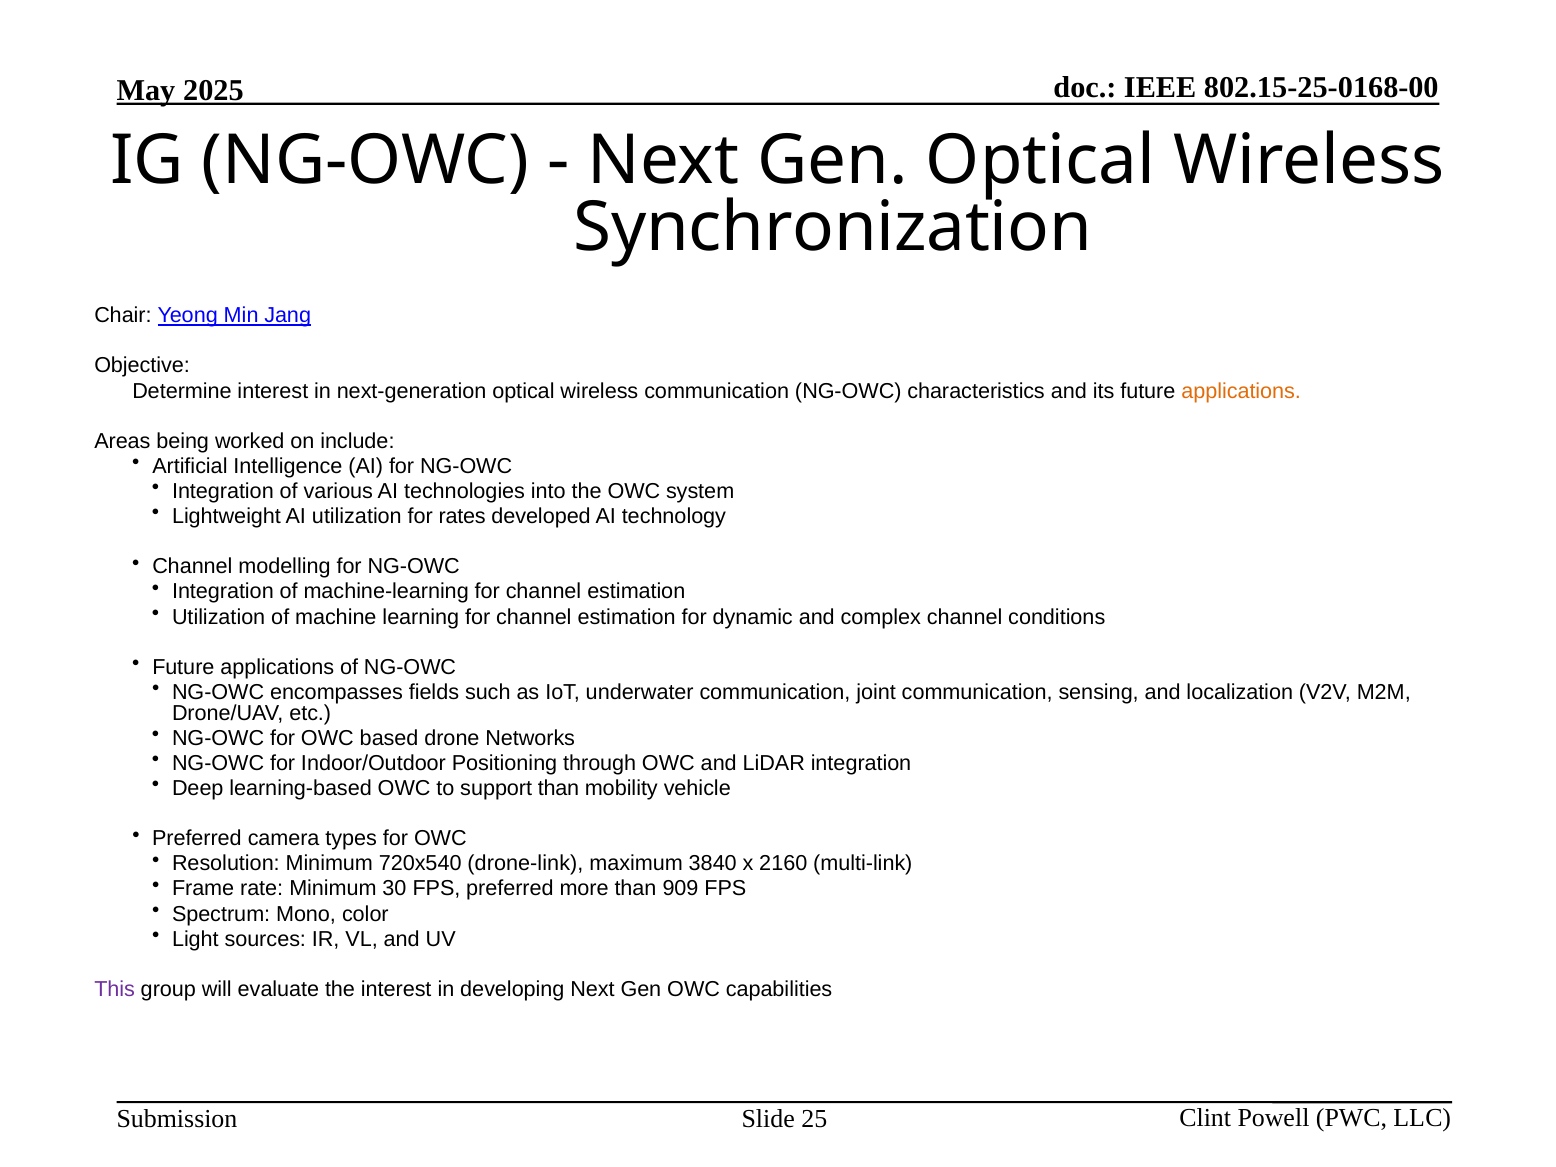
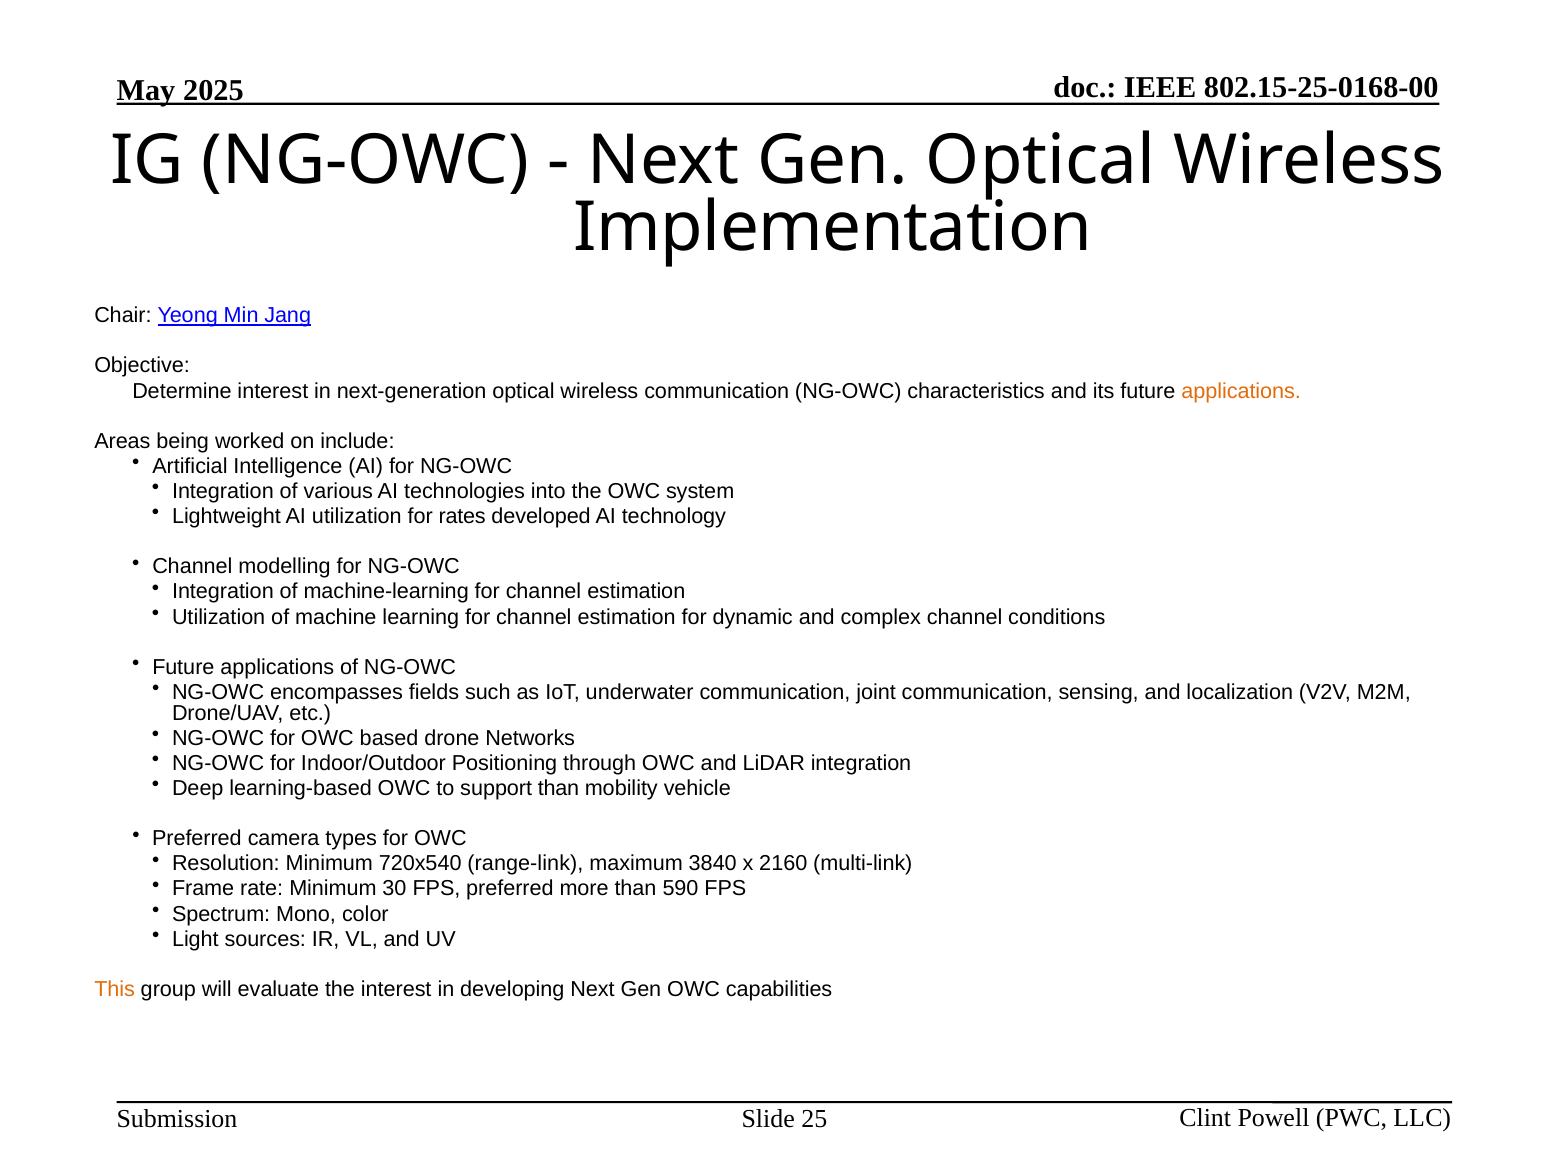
Synchronization: Synchronization -> Implementation
drone-link: drone-link -> range-link
909: 909 -> 590
This colour: purple -> orange
